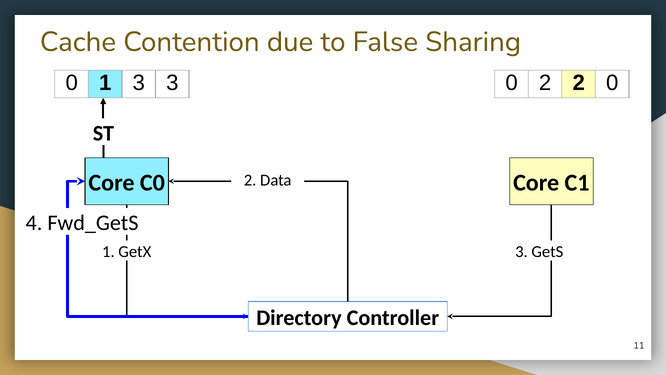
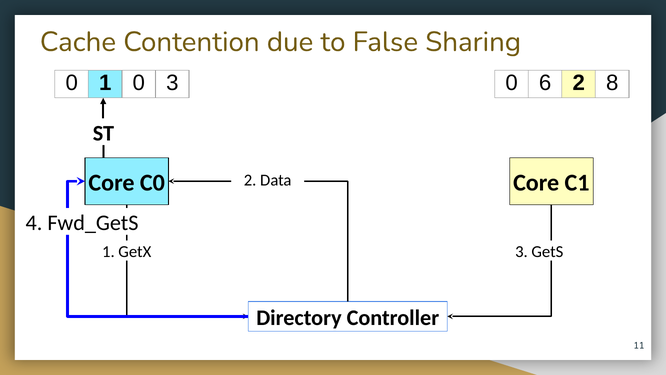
1 3: 3 -> 0
0 2: 2 -> 6
2 0: 0 -> 8
